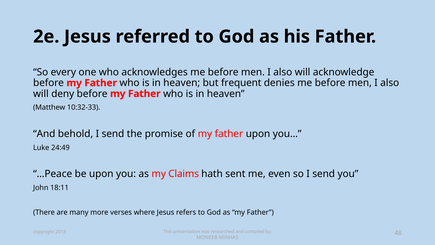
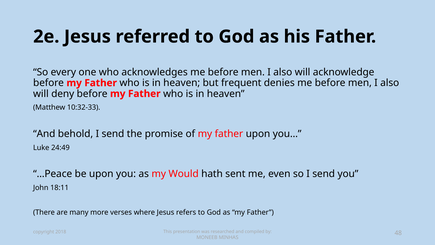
Claims: Claims -> Would
